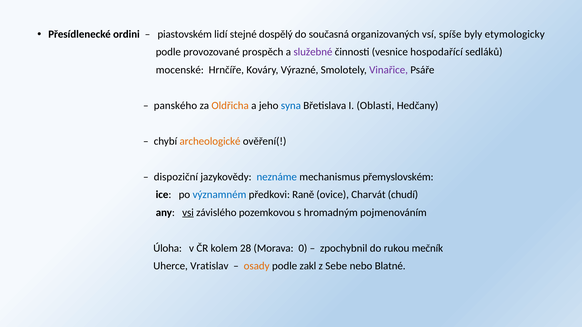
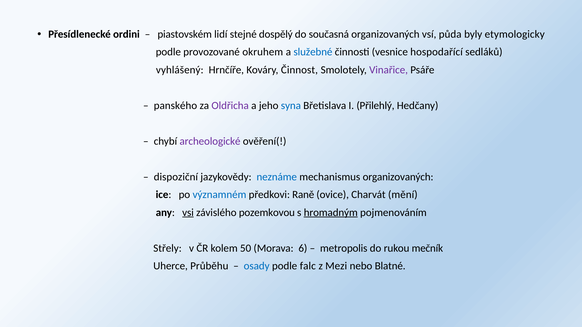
spíše: spíše -> půda
prospěch: prospěch -> okruhem
služebné colour: purple -> blue
mocenské: mocenské -> vyhlášený
Výrazné: Výrazné -> Činnost
Oldřicha colour: orange -> purple
Oblasti: Oblasti -> Přilehlý
archeologické colour: orange -> purple
mechanismus přemyslovském: přemyslovském -> organizovaných
chudí: chudí -> mění
hromadným underline: none -> present
Úloha: Úloha -> Střely
28: 28 -> 50
0: 0 -> 6
zpochybnil: zpochybnil -> metropolis
Vratislav: Vratislav -> Průběhu
osady colour: orange -> blue
zakl: zakl -> falc
Sebe: Sebe -> Mezi
